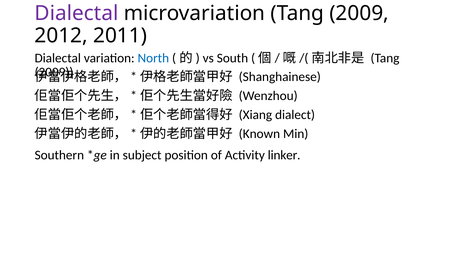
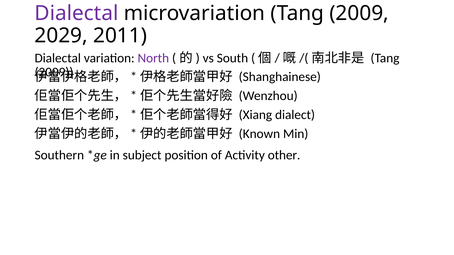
2012: 2012 -> 2029
North colour: blue -> purple
linker: linker -> other
